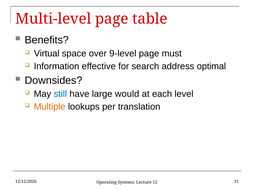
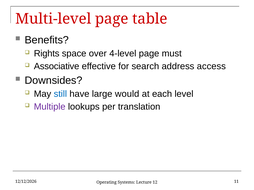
Virtual: Virtual -> Rights
9-level: 9-level -> 4-level
Information: Information -> Associative
optimal: optimal -> access
Multiple colour: orange -> purple
